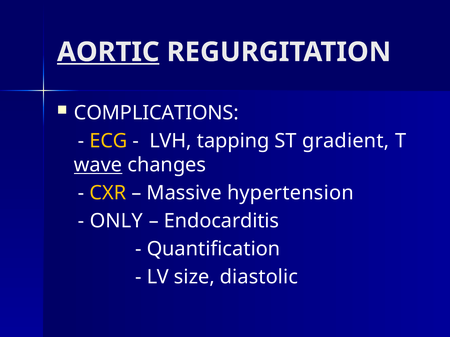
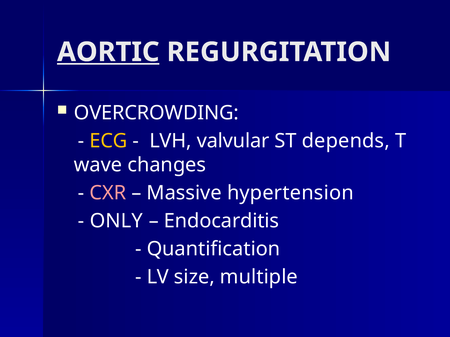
COMPLICATIONS: COMPLICATIONS -> OVERCROWDING
tapping: tapping -> valvular
gradient: gradient -> depends
wave underline: present -> none
CXR colour: yellow -> pink
diastolic: diastolic -> multiple
